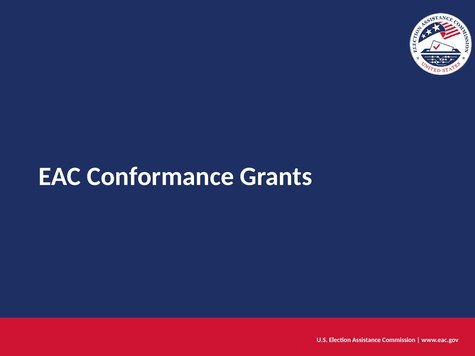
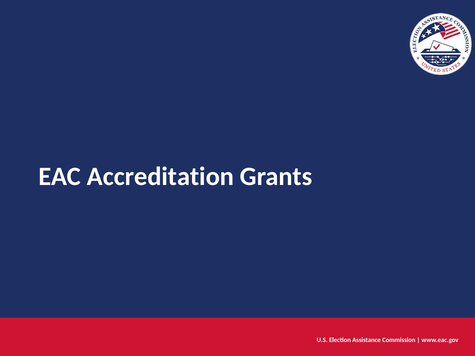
Conformance: Conformance -> Accreditation
